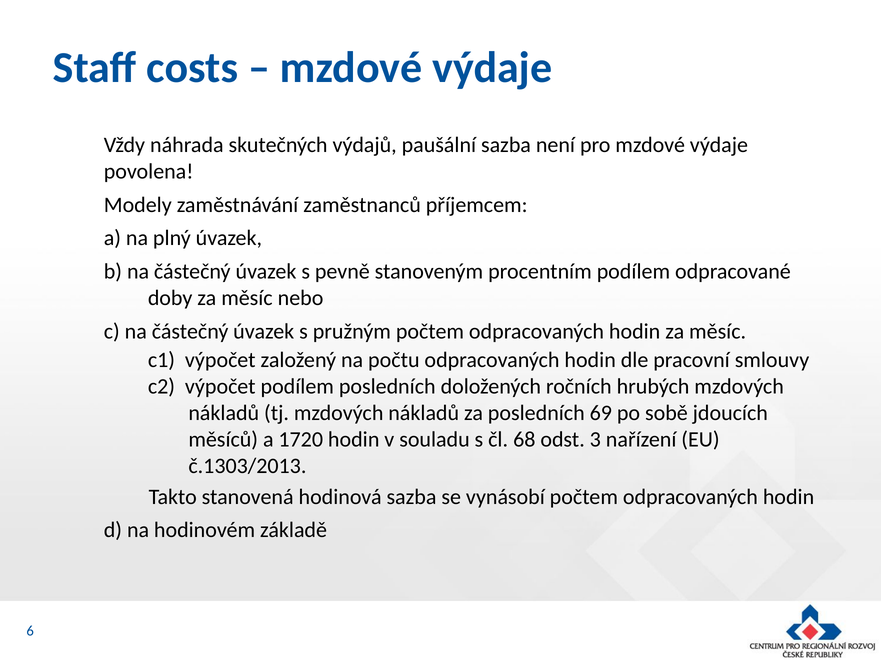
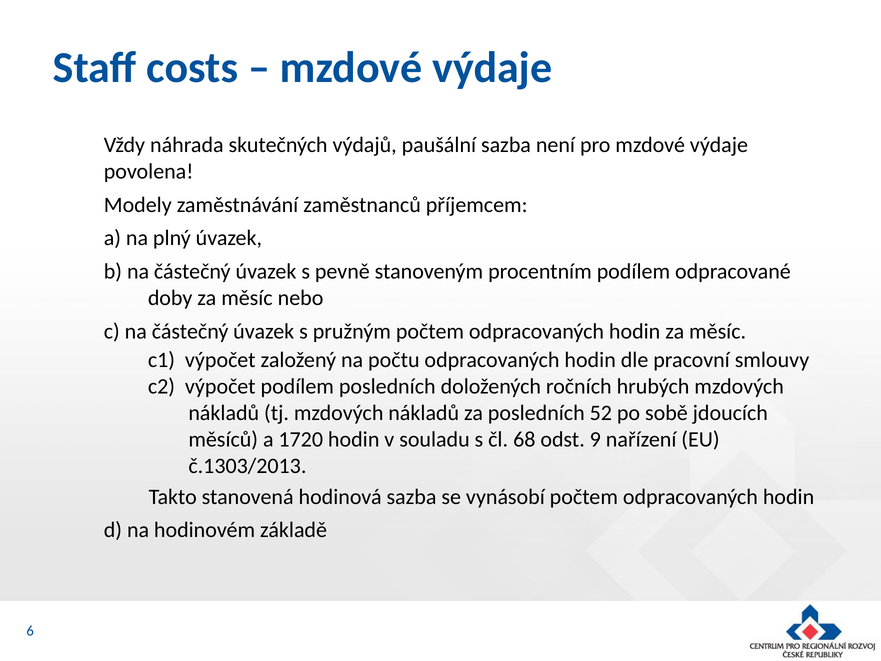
69: 69 -> 52
3: 3 -> 9
